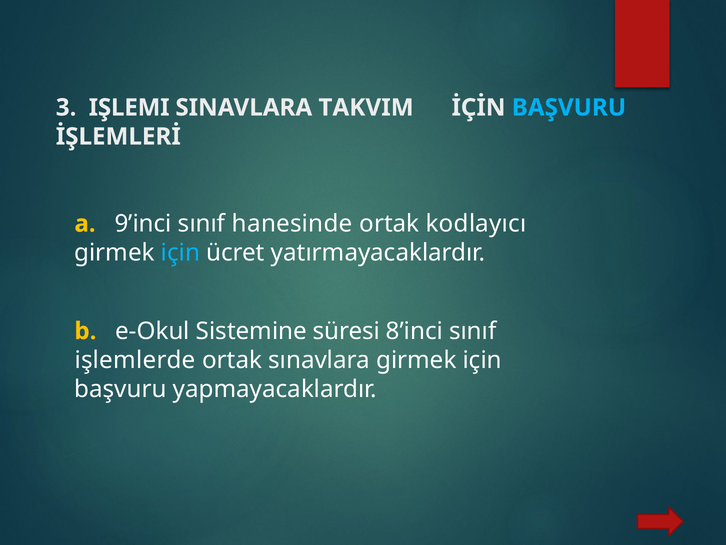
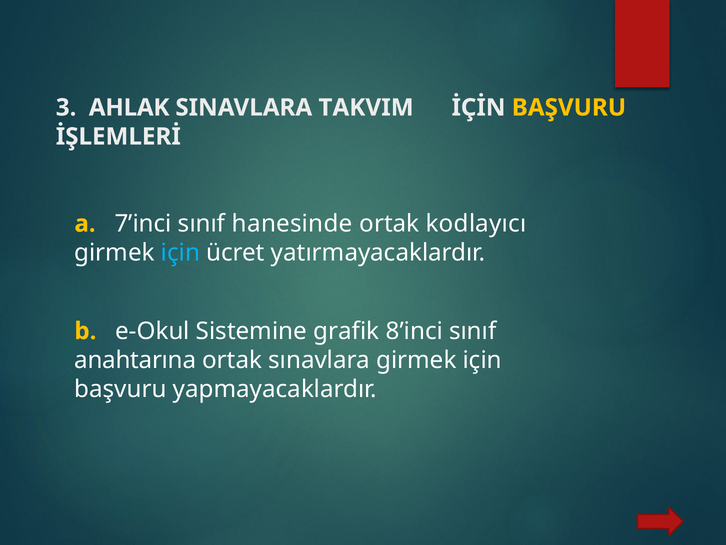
IŞLEMI: IŞLEMI -> AHLAK
BAŞVURU at (569, 107) colour: light blue -> yellow
9’inci: 9’inci -> 7’inci
süresi: süresi -> grafik
işlemlerde: işlemlerde -> anahtarına
